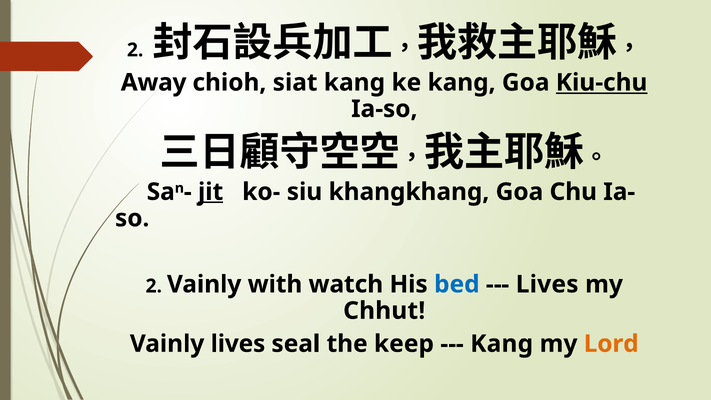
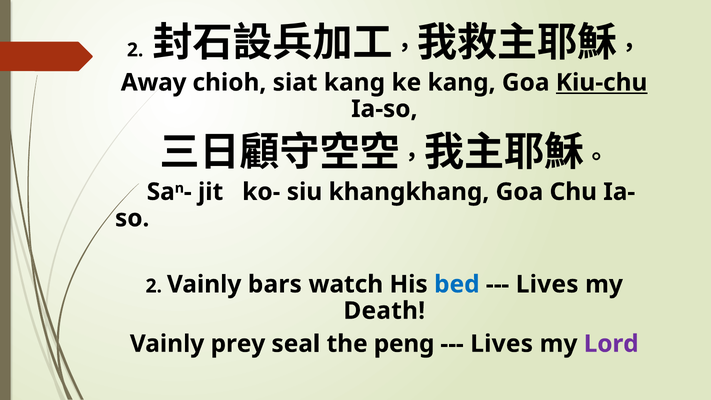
jit underline: present -> none
with: with -> bars
Chhut: Chhut -> Death
Vainly lives: lives -> prey
keep: keep -> peng
Kang at (502, 344): Kang -> Lives
Lord colour: orange -> purple
